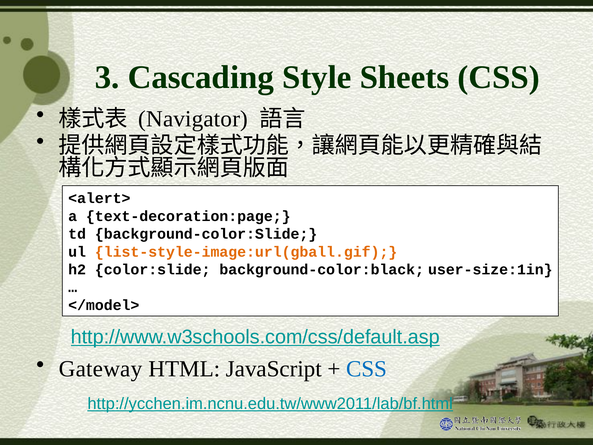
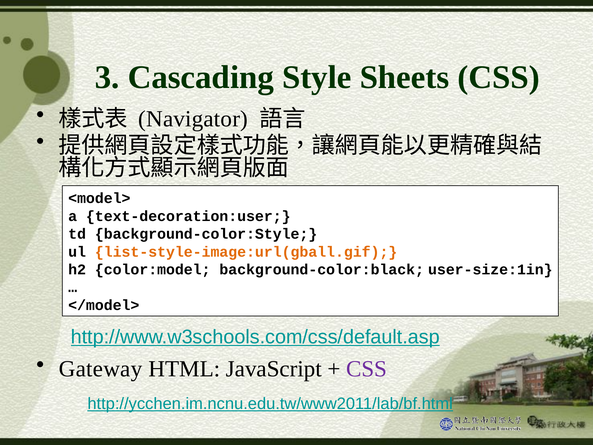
<alert>: <alert> -> <model>
text-decoration:page: text-decoration:page -> text-decoration:user
background-color:Slide: background-color:Slide -> background-color:Style
color:slide: color:slide -> color:model
CSS at (367, 369) colour: blue -> purple
